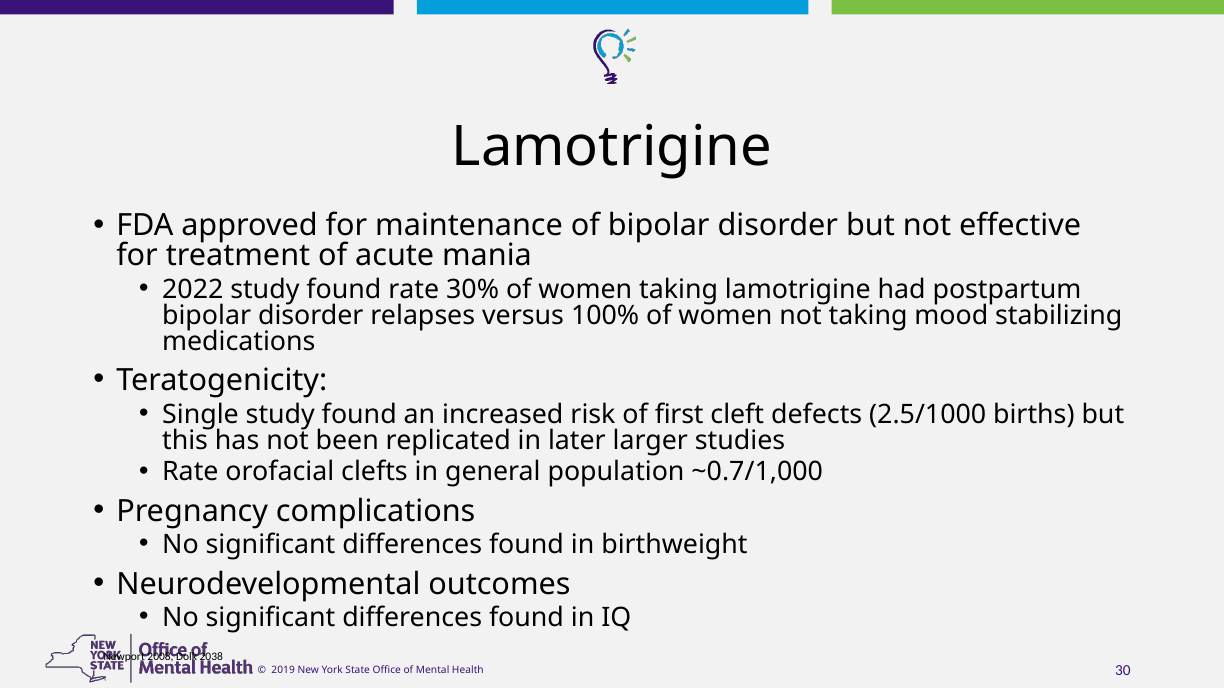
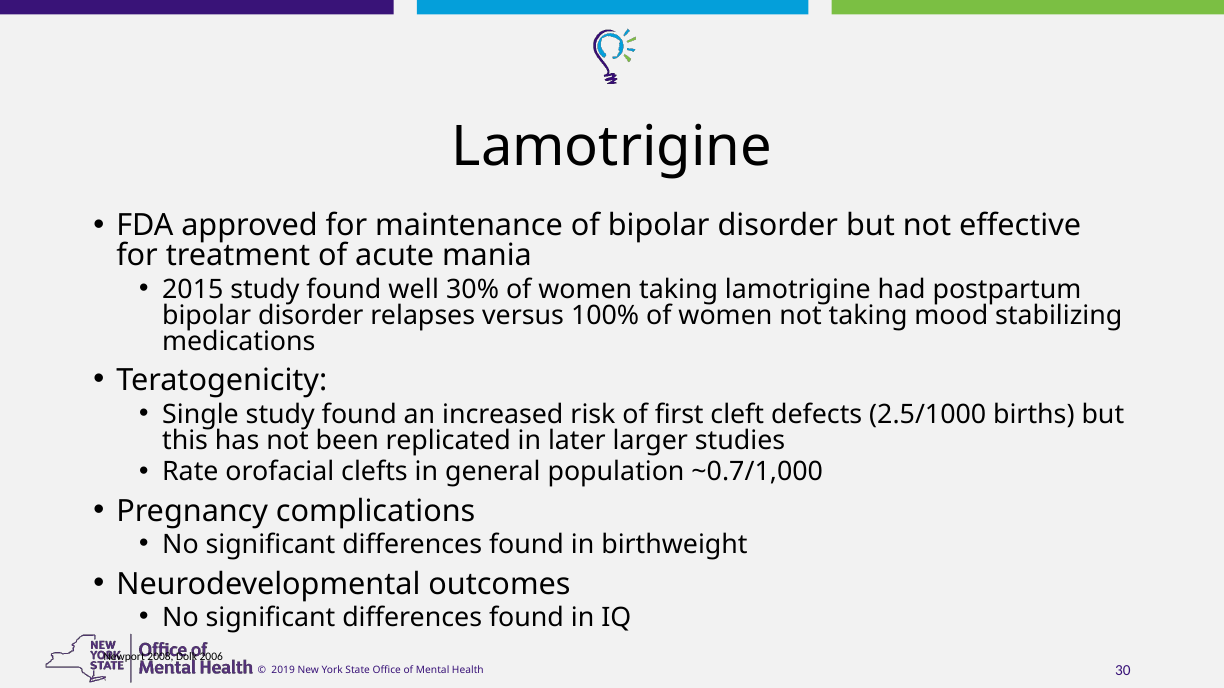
2022: 2022 -> 2015
found rate: rate -> well
2038: 2038 -> 2006
